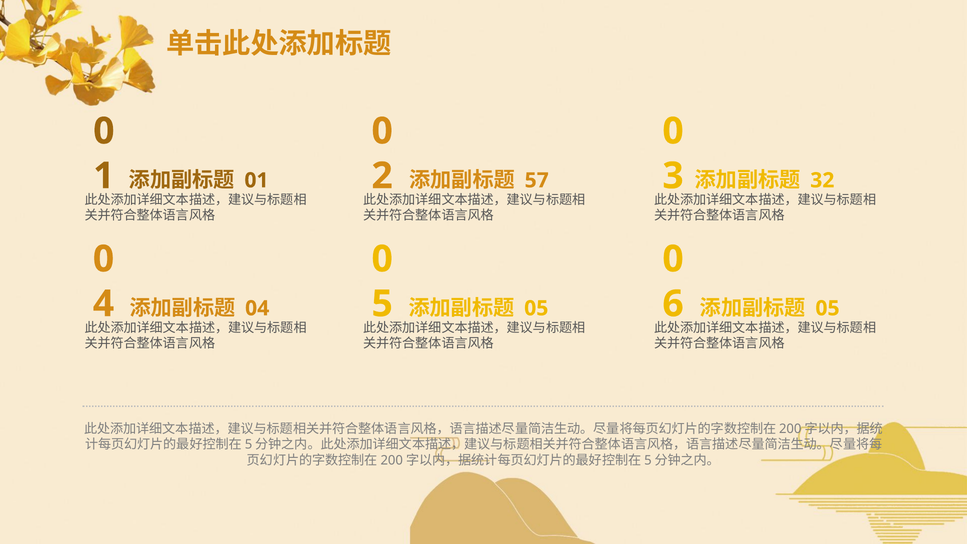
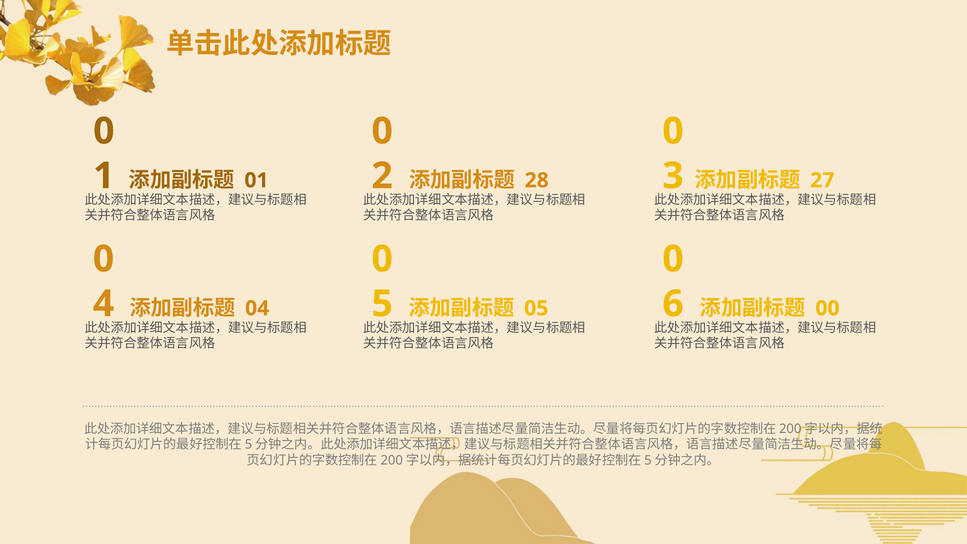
32: 32 -> 27
57: 57 -> 28
05 at (827, 308): 05 -> 00
